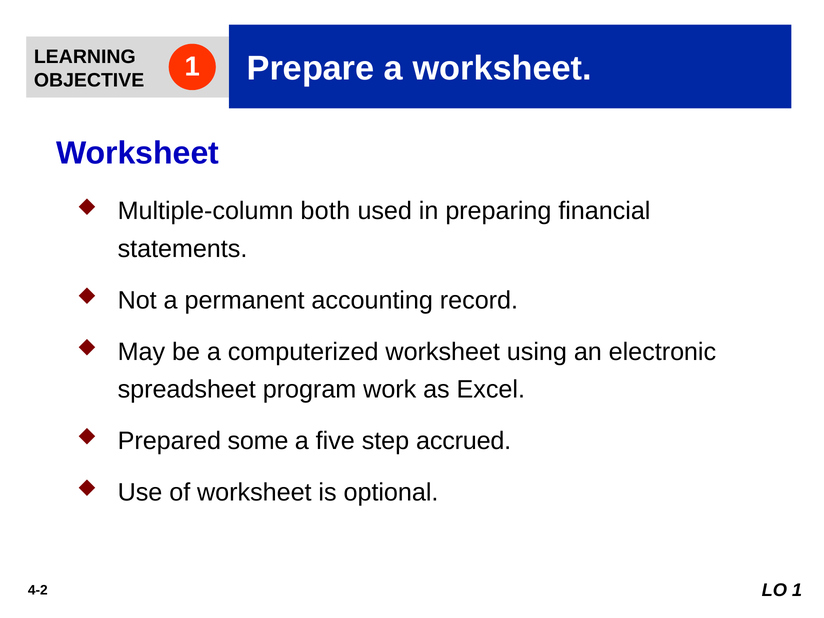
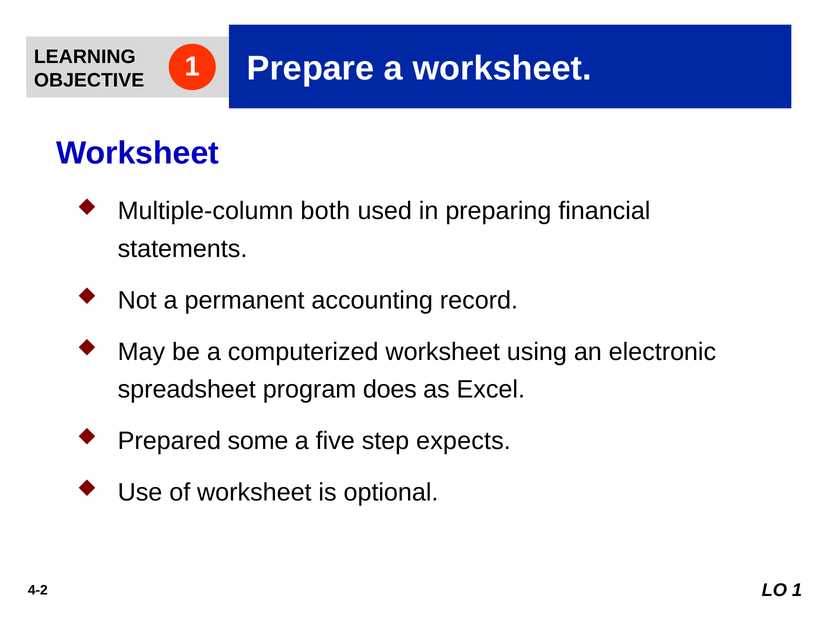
work: work -> does
accrued: accrued -> expects
